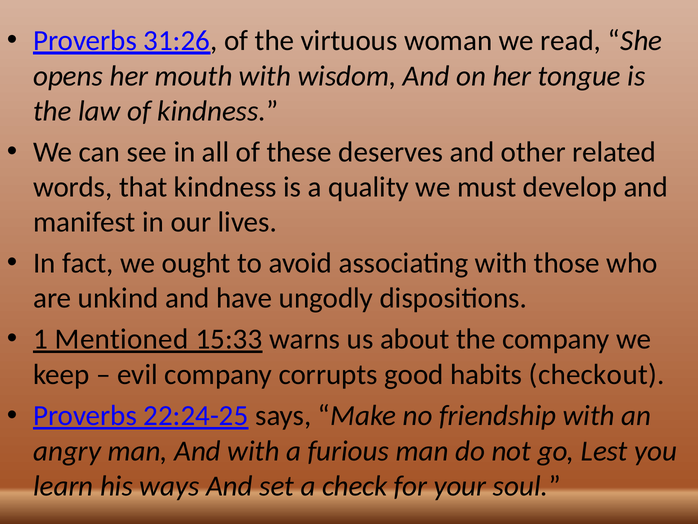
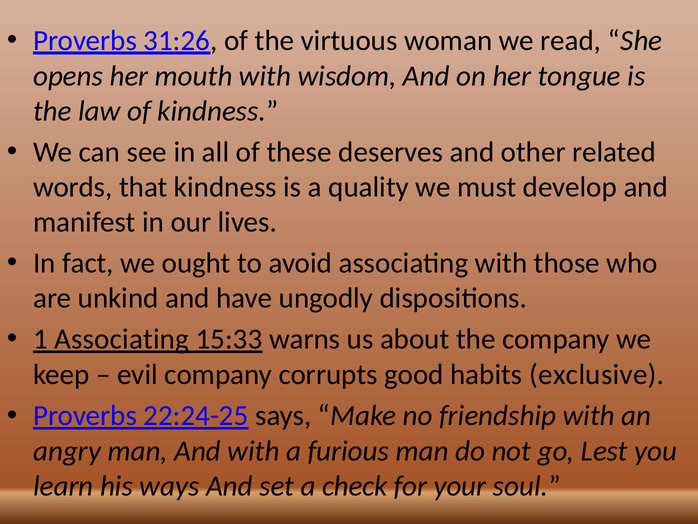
1 Mentioned: Mentioned -> Associating
checkout: checkout -> exclusive
